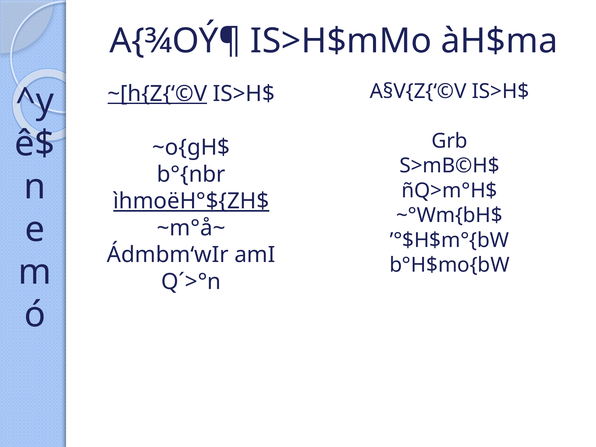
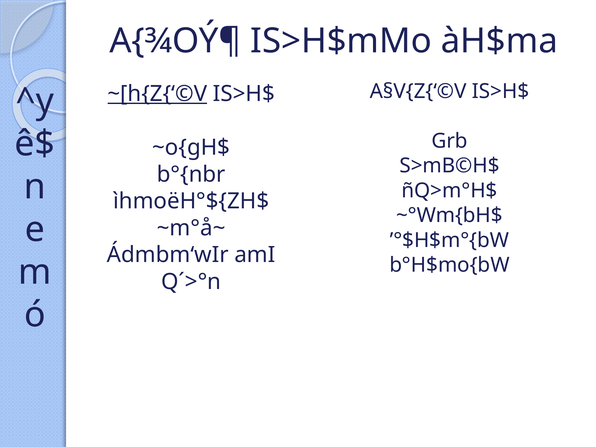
ìhmoëH°${ZH$ underline: present -> none
